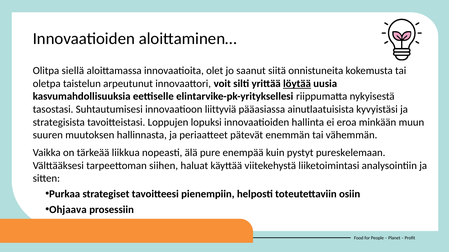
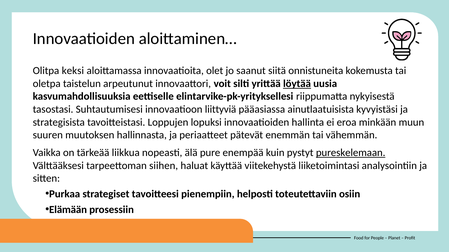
siellä: siellä -> keksi
pureskelemaan underline: none -> present
Ohjaava: Ohjaava -> Elämään
